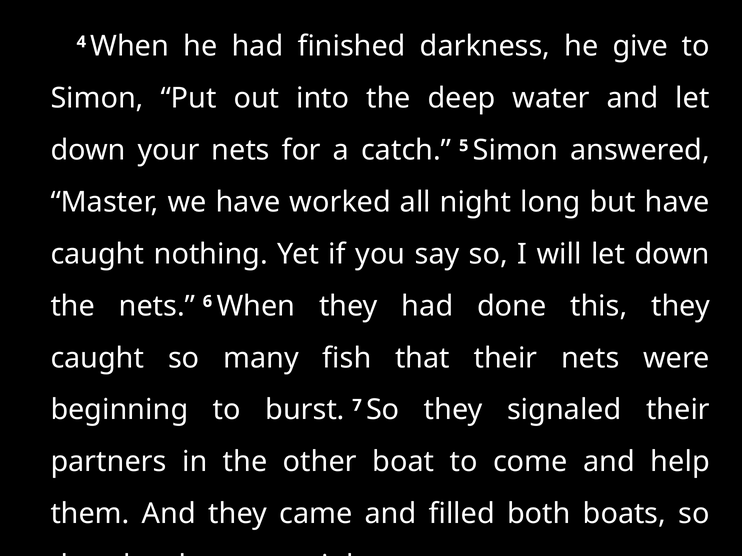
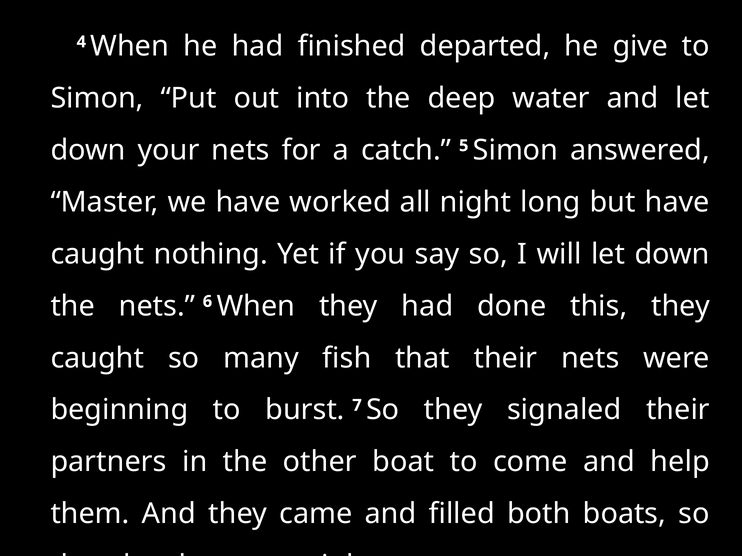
darkness: darkness -> departed
